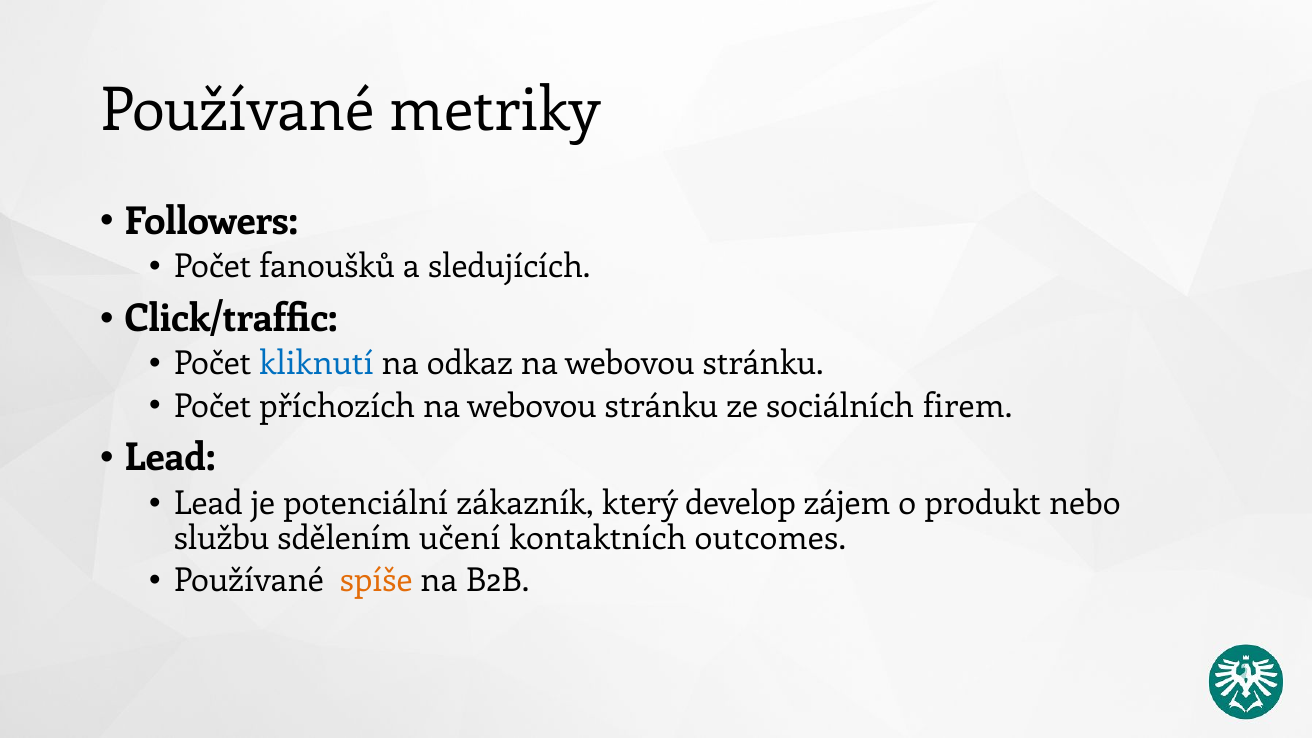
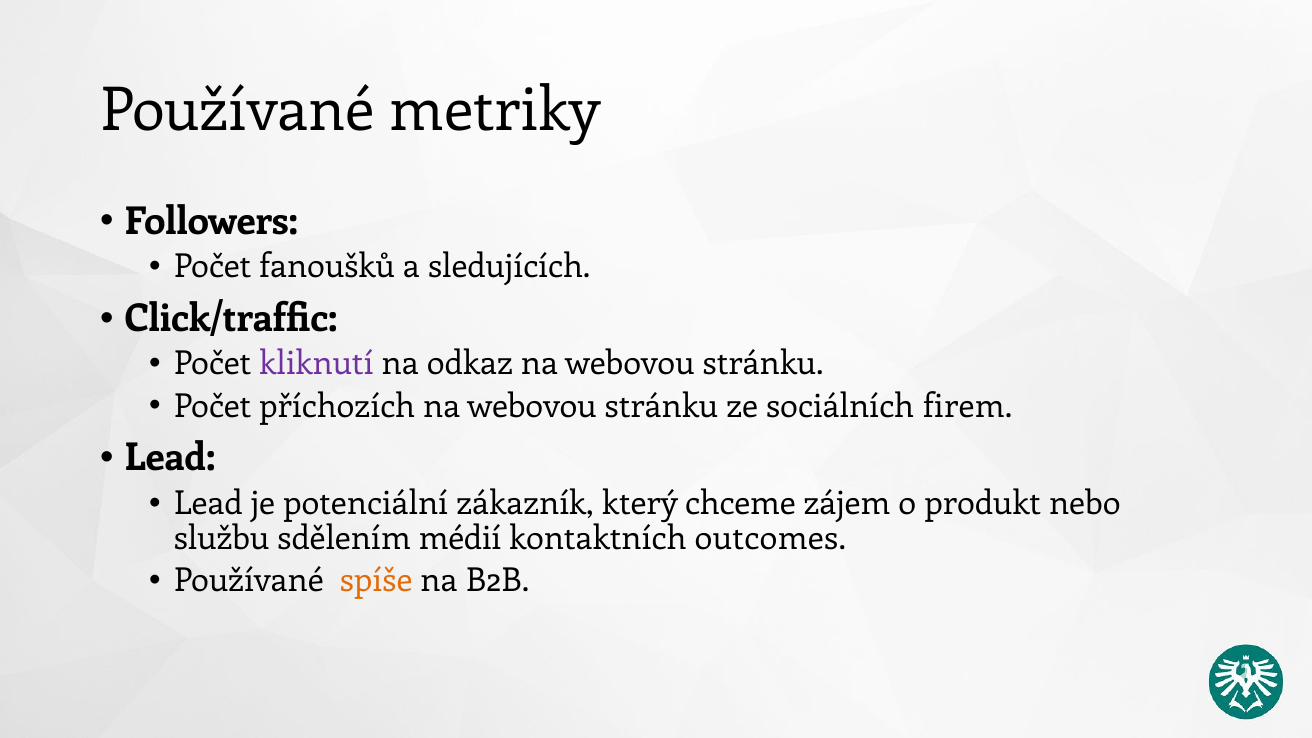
kliknutí colour: blue -> purple
develop: develop -> chceme
učení: učení -> médií
